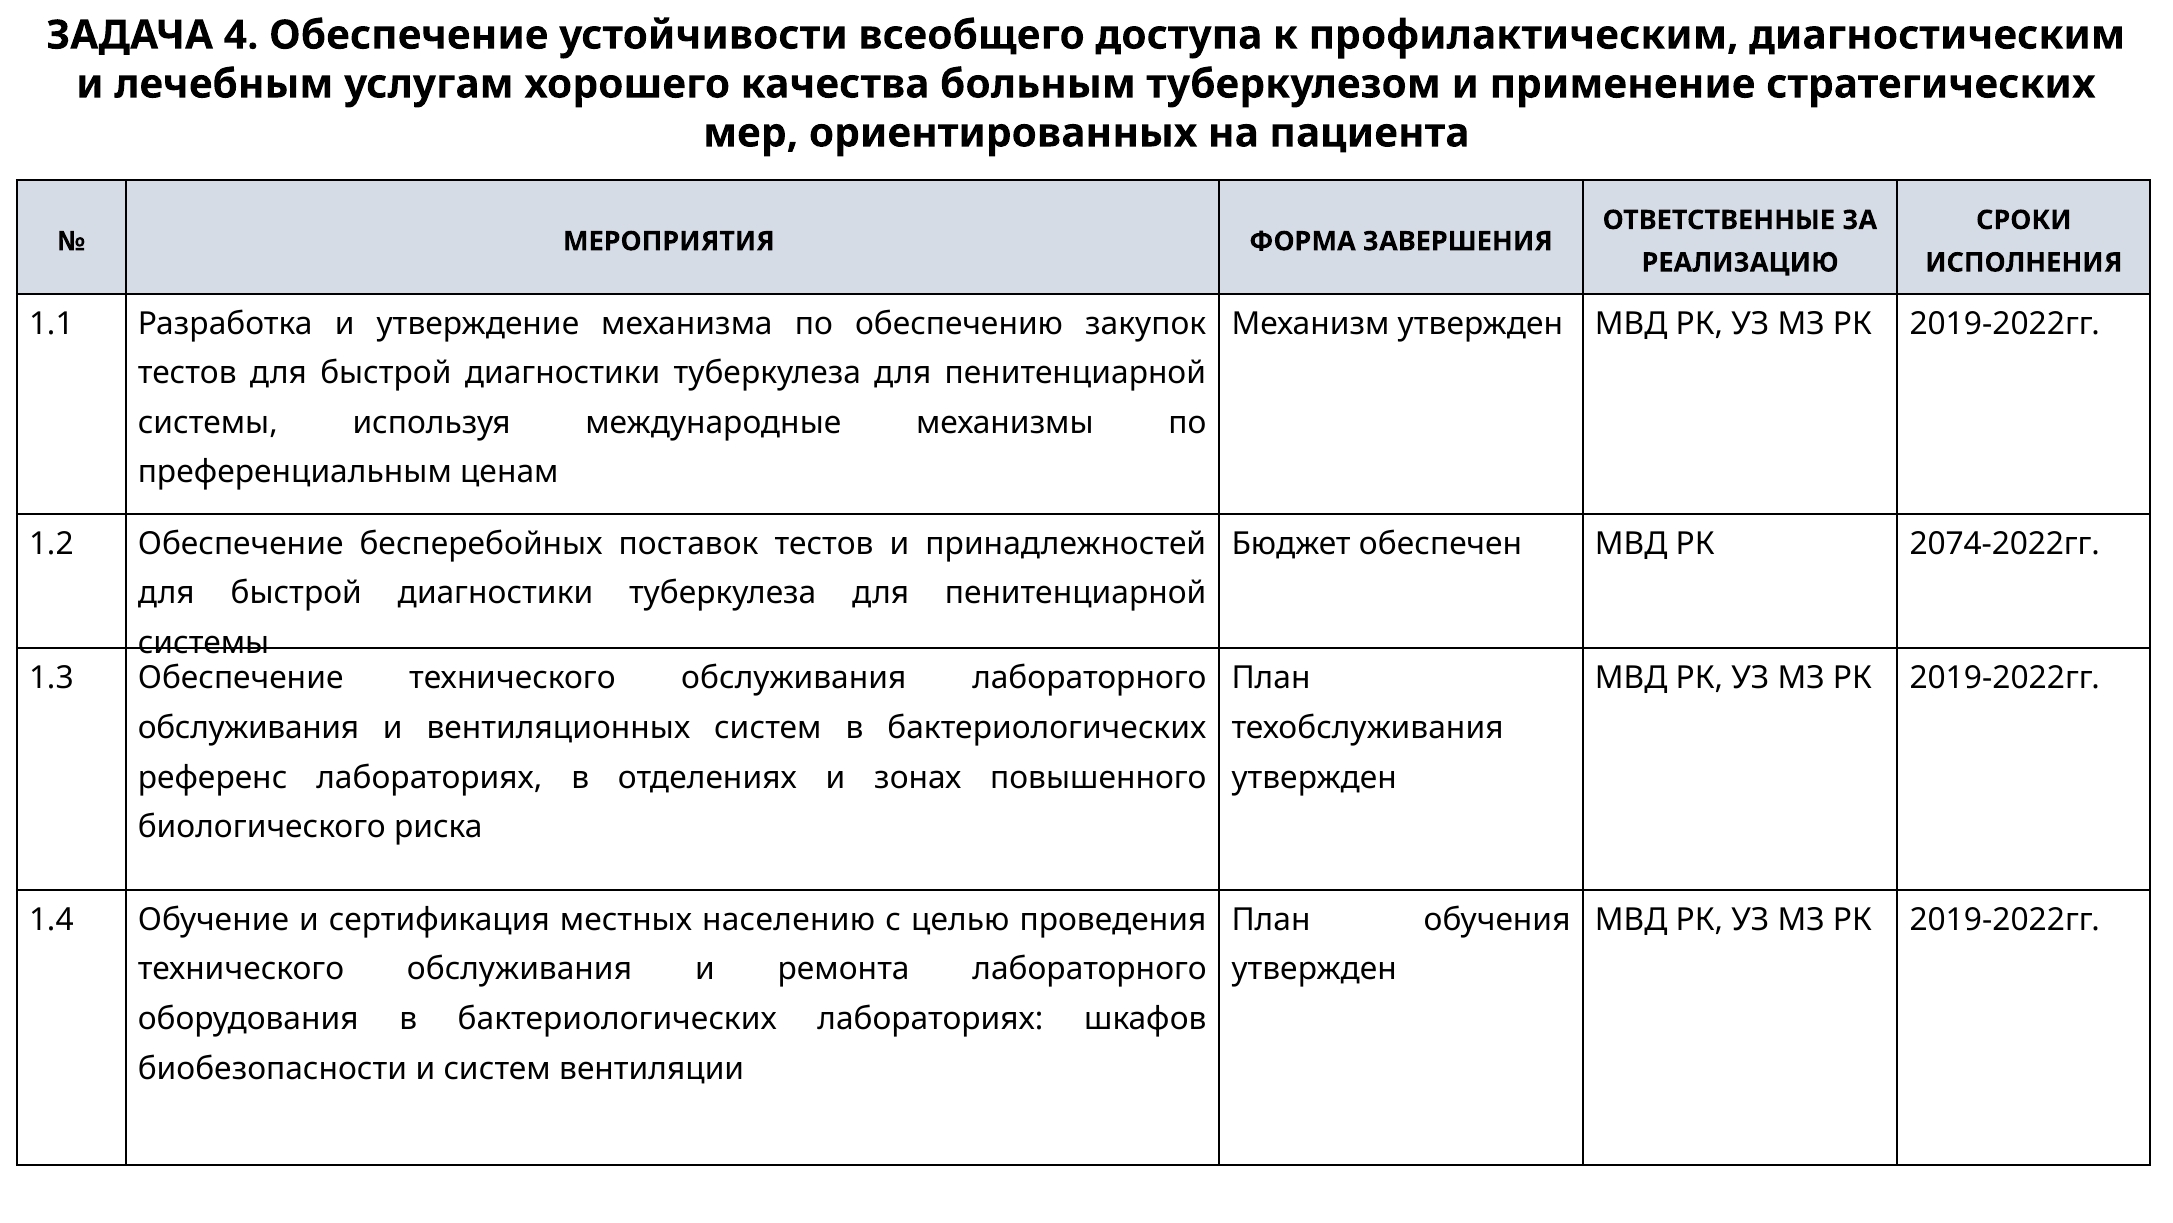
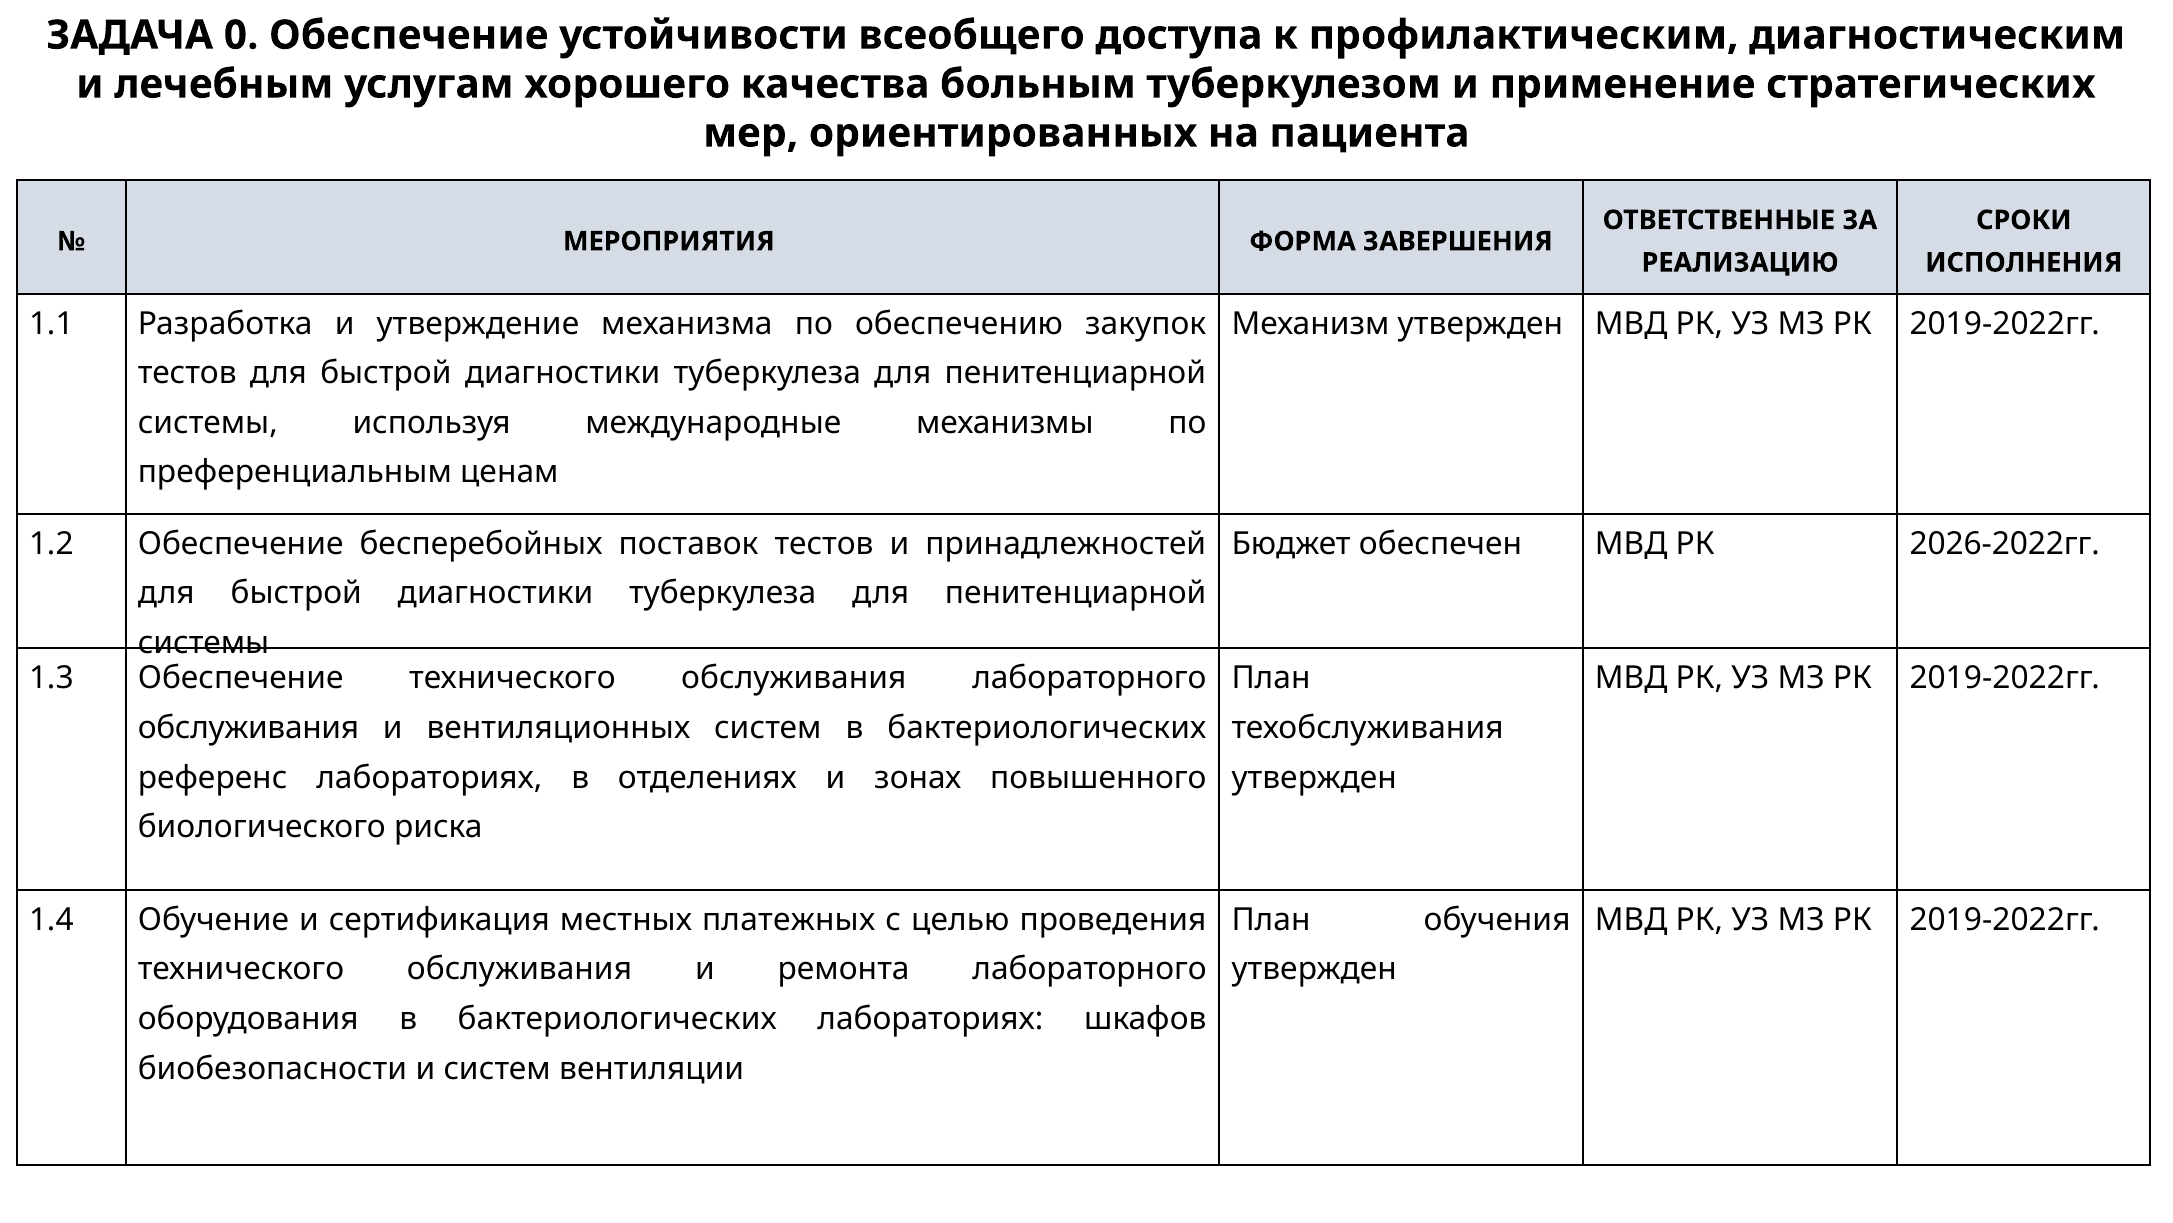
4: 4 -> 0
2074-2022гг: 2074-2022гг -> 2026-2022гг
населению: населению -> платежных
